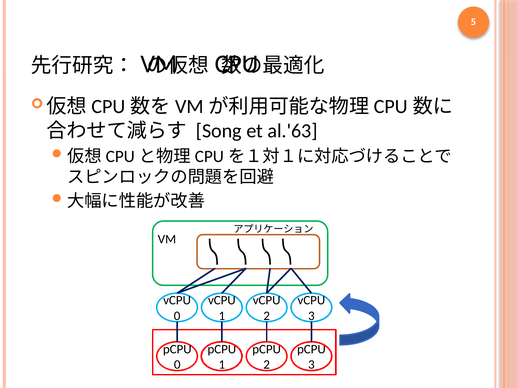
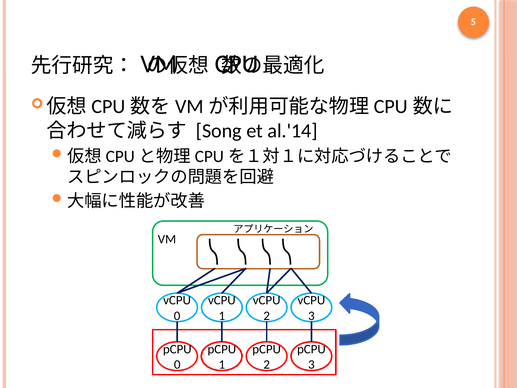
al.'63: al.'63 -> al.'14
